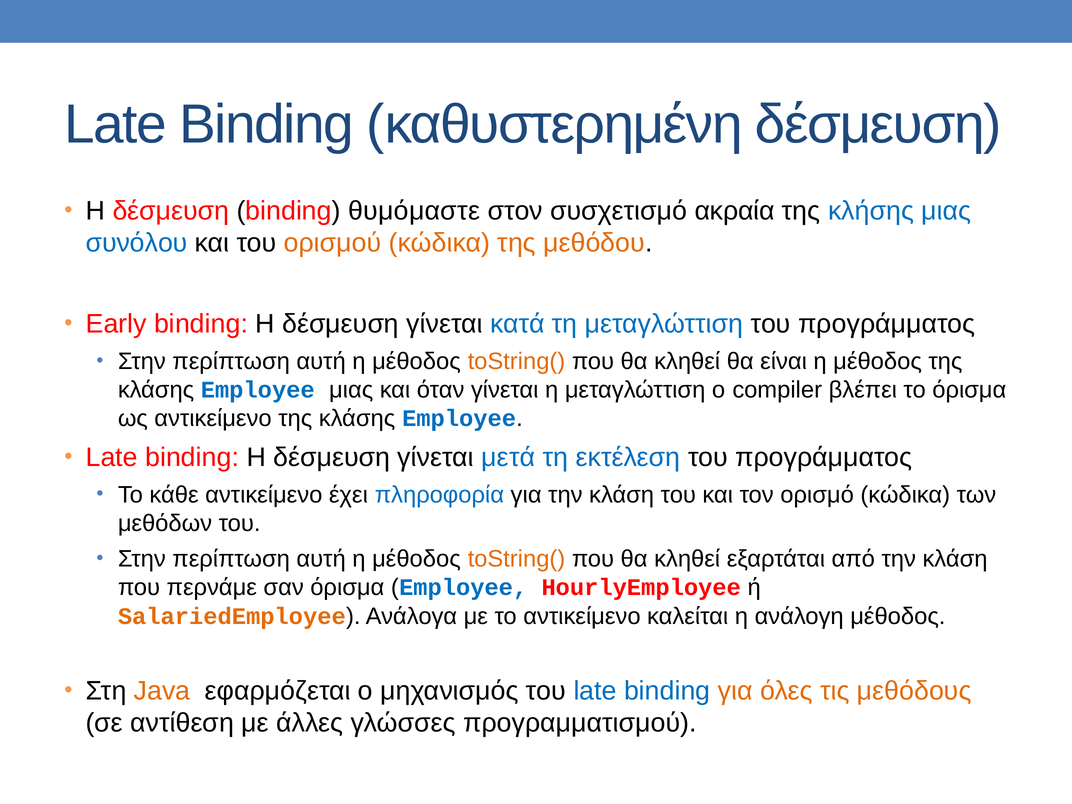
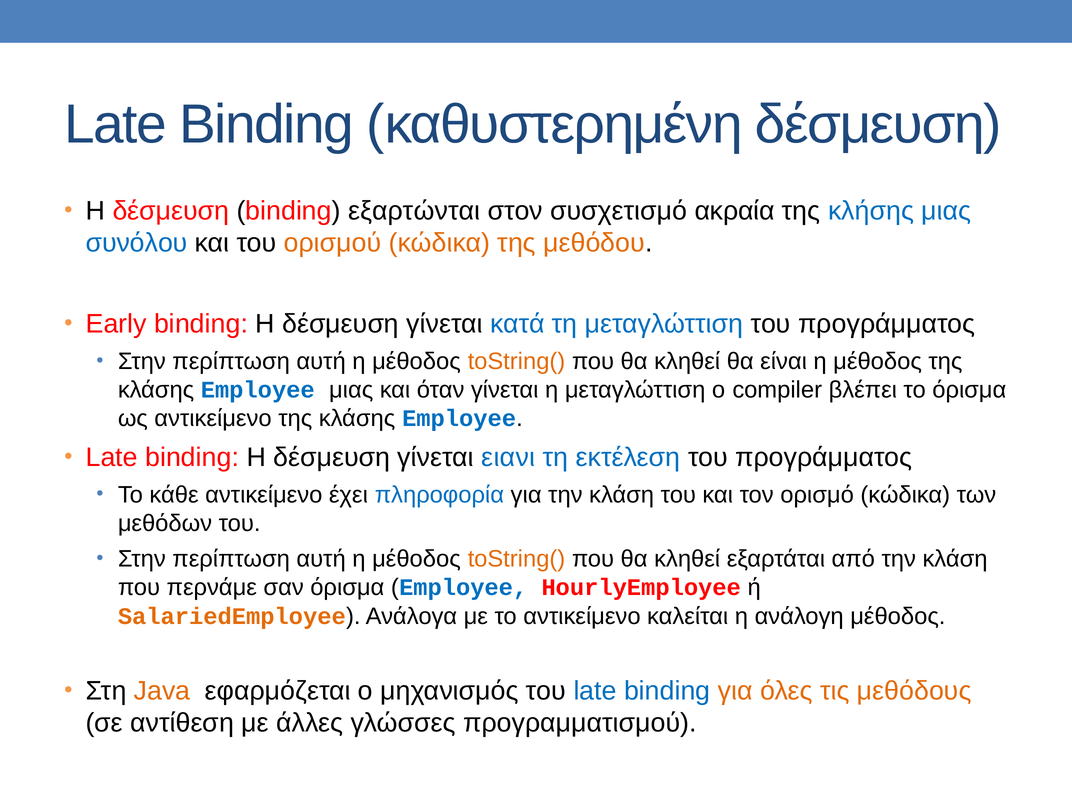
θυμόμαστε: θυμόμαστε -> εξαρτώνται
μετά: μετά -> ειανι
